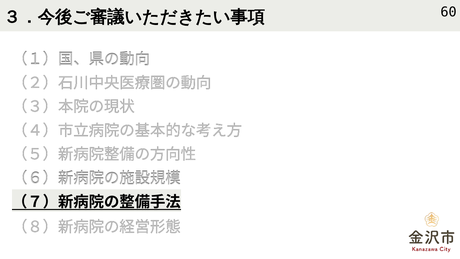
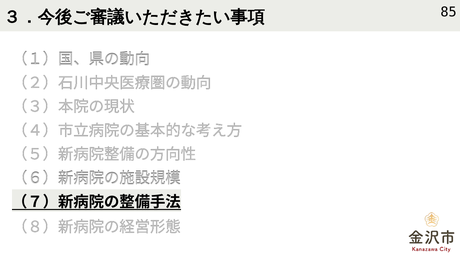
60: 60 -> 85
